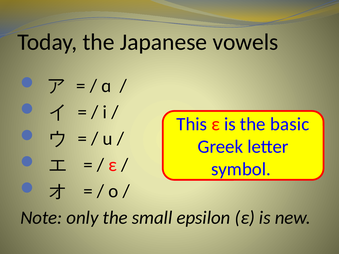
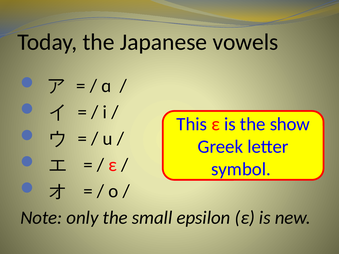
basic: basic -> show
